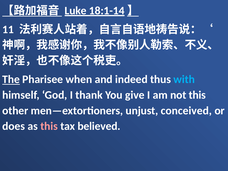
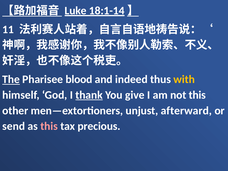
when: when -> blood
with colour: light blue -> yellow
thank underline: none -> present
conceived: conceived -> afterward
does: does -> send
believed: believed -> precious
